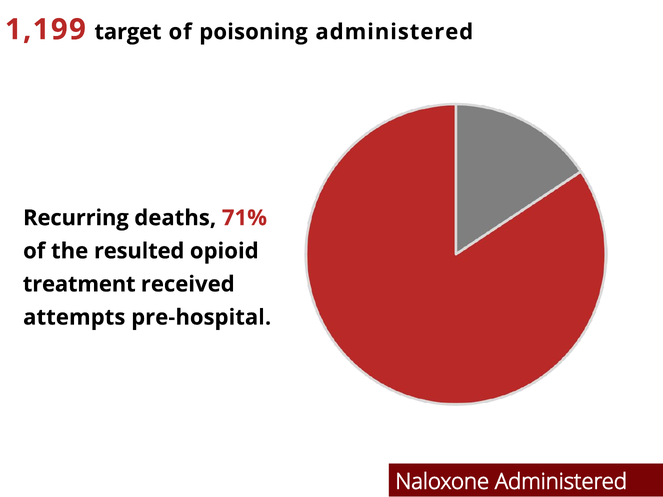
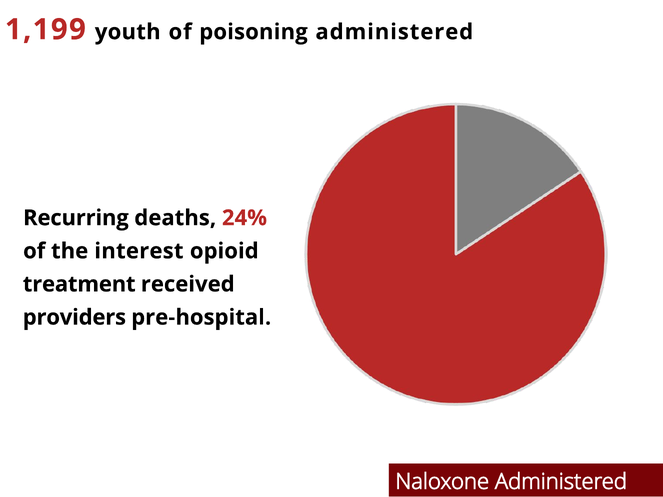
target: target -> youth
71%: 71% -> 24%
resulted: resulted -> interest
attempts: attempts -> providers
